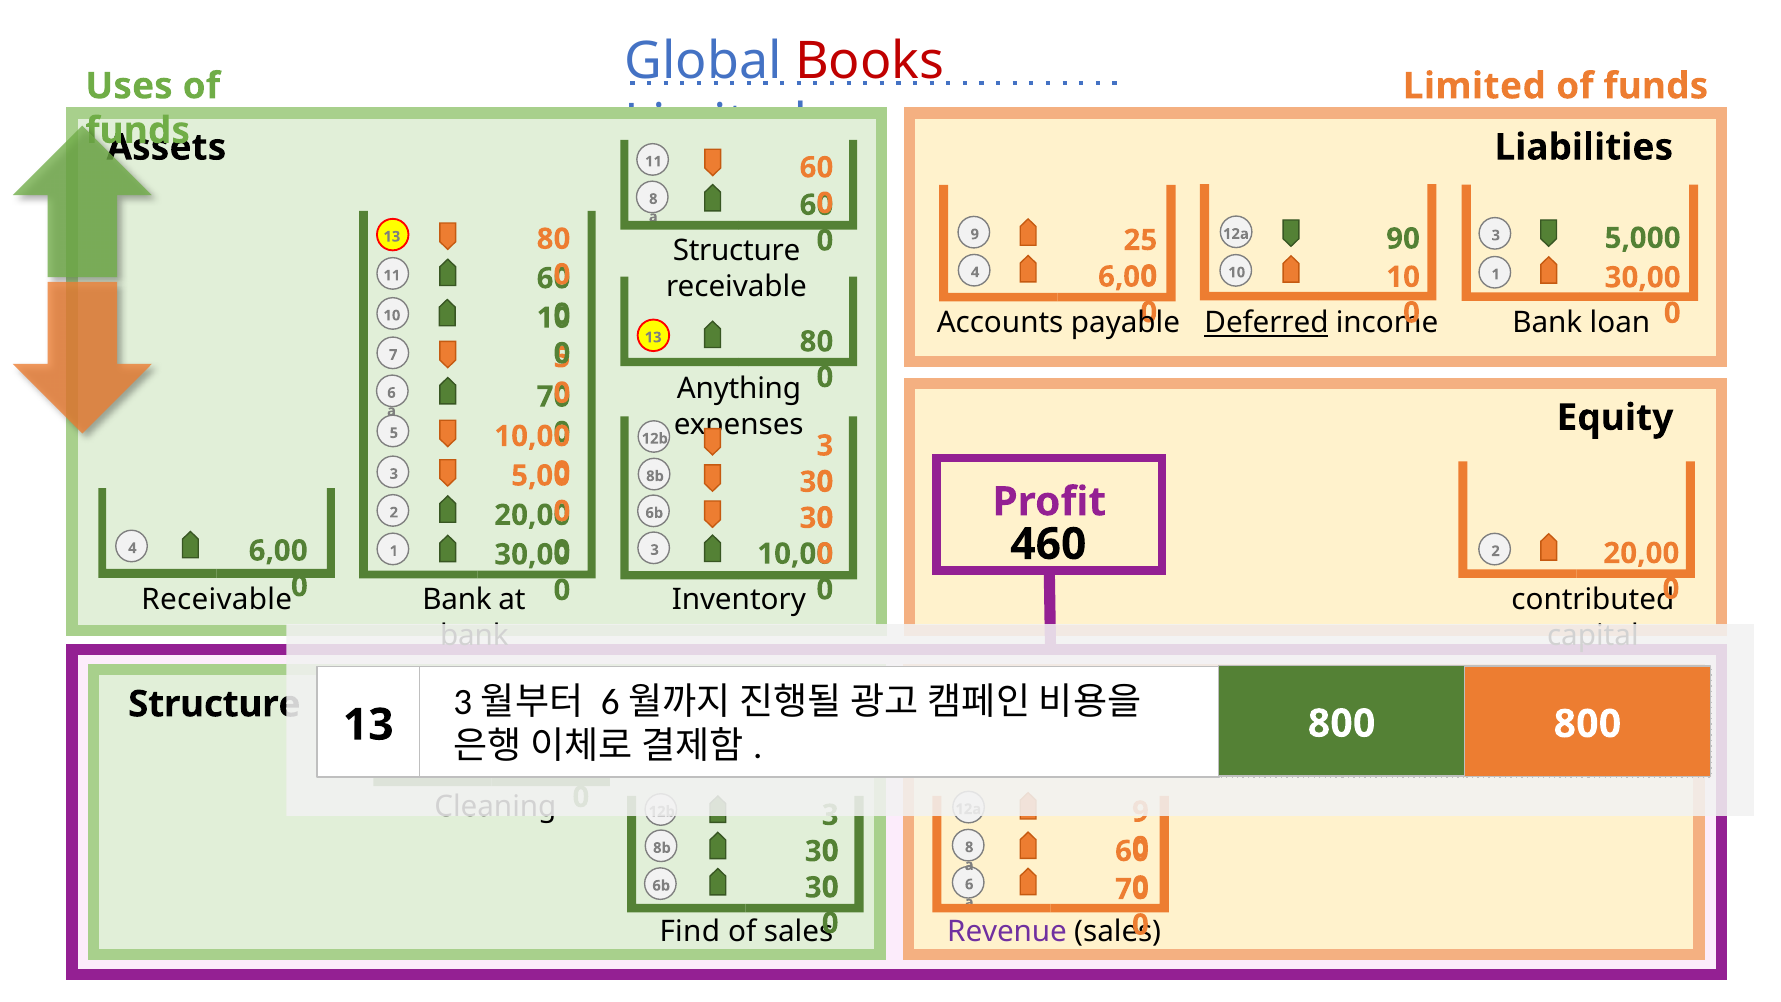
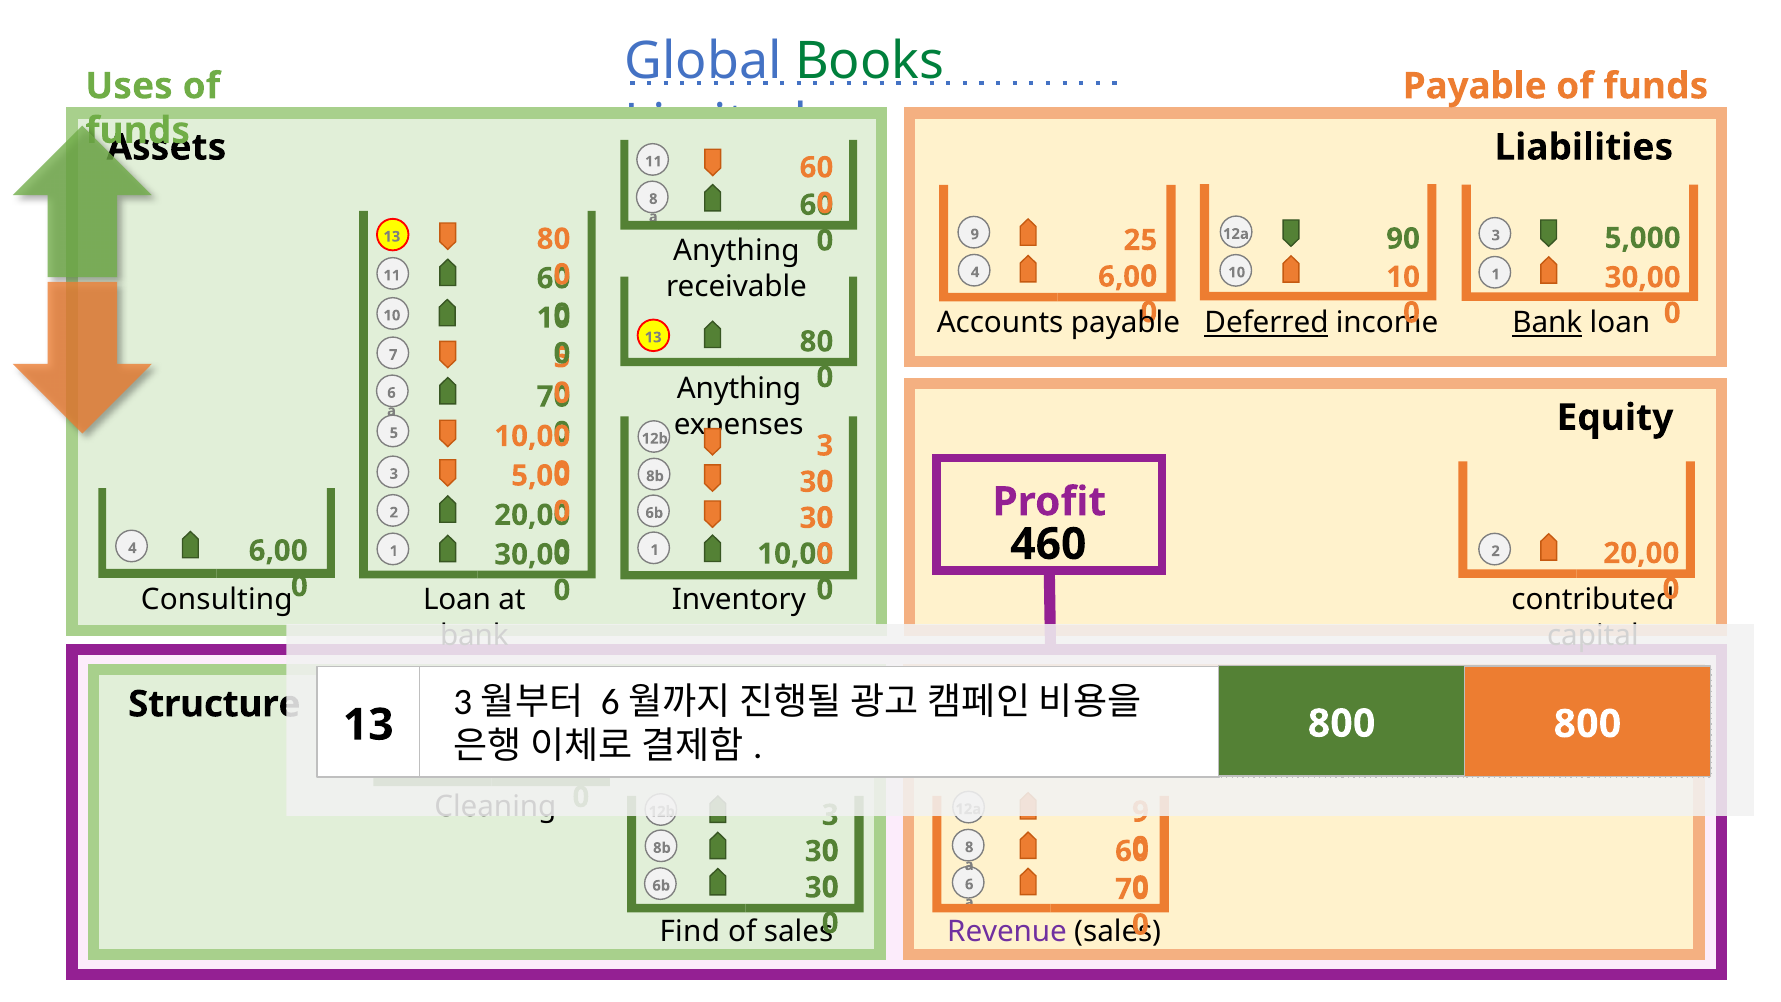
Books colour: red -> green
Limited at (1474, 86): Limited -> Payable
Structure at (737, 251): Structure -> Anything
Bank at (1547, 323) underline: none -> present
4 3: 3 -> 1
Receivable at (217, 600): Receivable -> Consulting
Bank at (457, 600): Bank -> Loan
